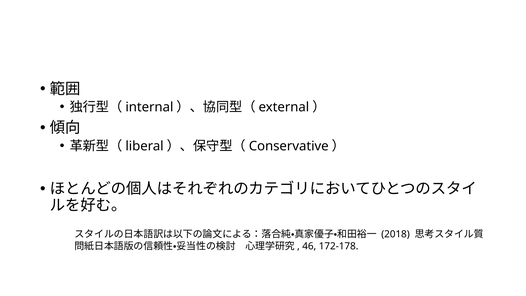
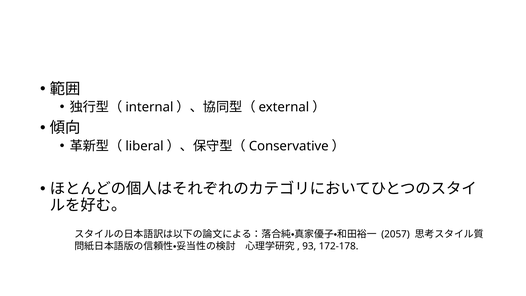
2018: 2018 -> 2057
46: 46 -> 93
